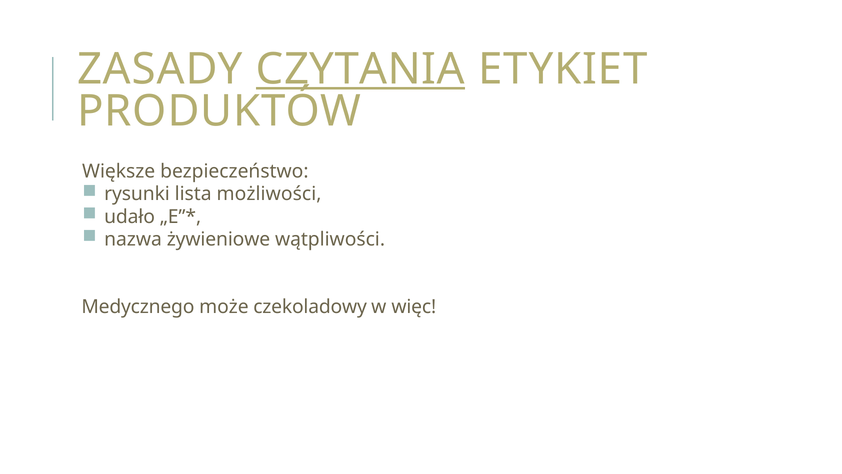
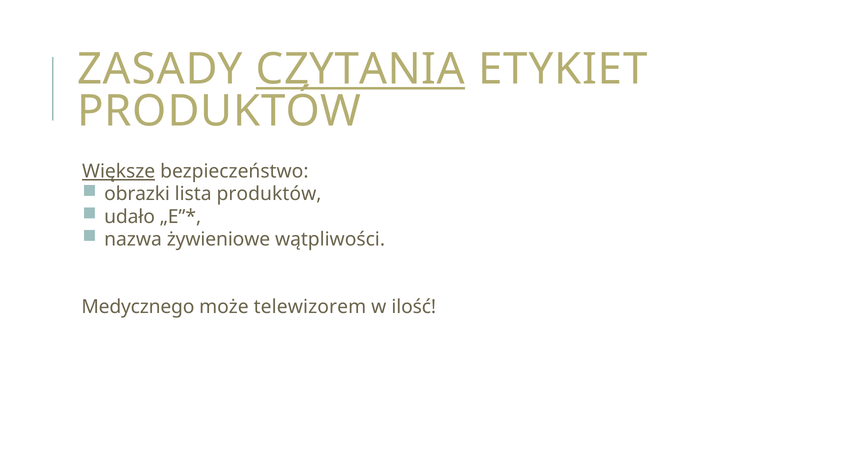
Większe underline: none -> present
rysunki: rysunki -> obrazki
lista możliwości: możliwości -> produktów
czekoladowy: czekoladowy -> telewizorem
więc: więc -> ilość
